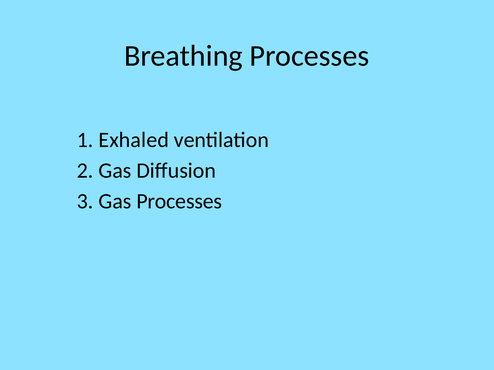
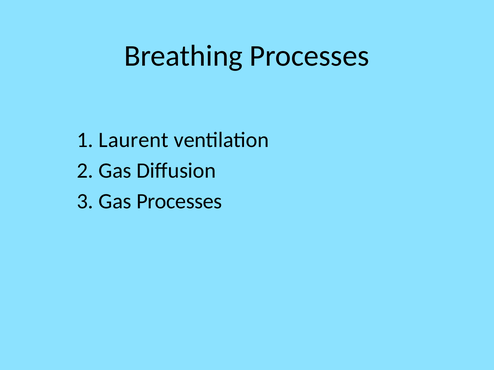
Exhaled: Exhaled -> Laurent
